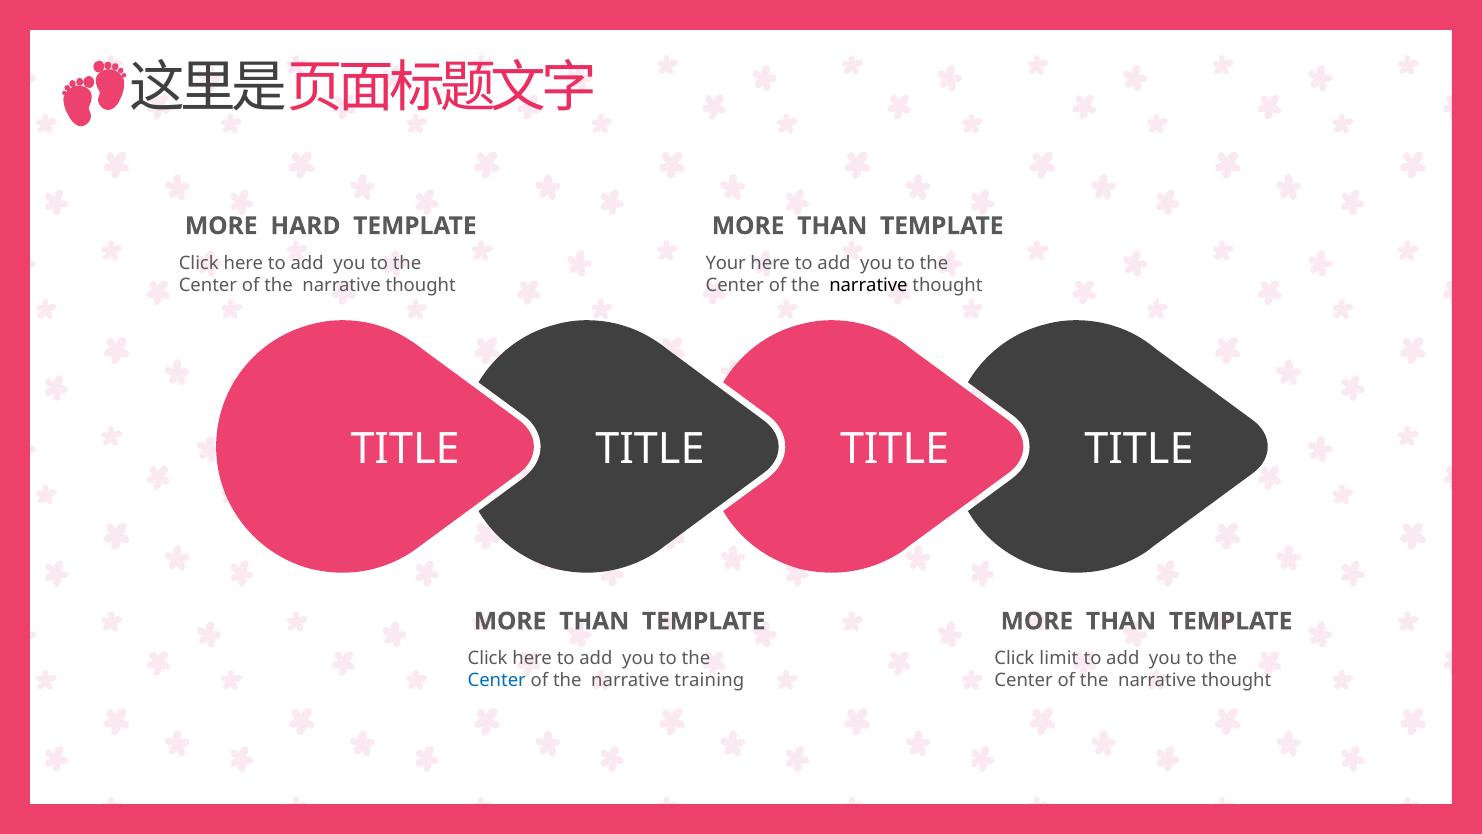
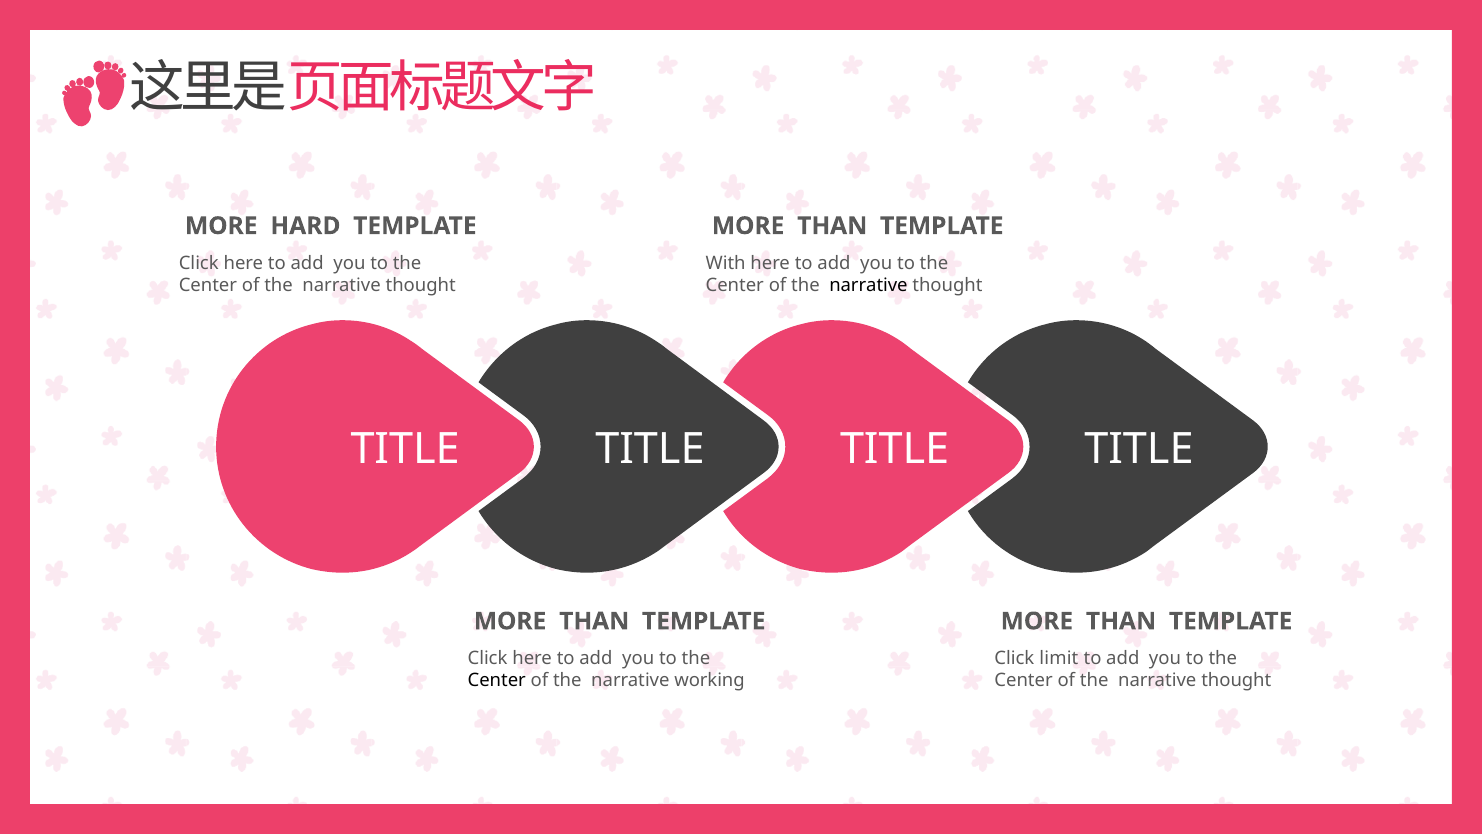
Your: Your -> With
Center at (497, 680) colour: blue -> black
training: training -> working
